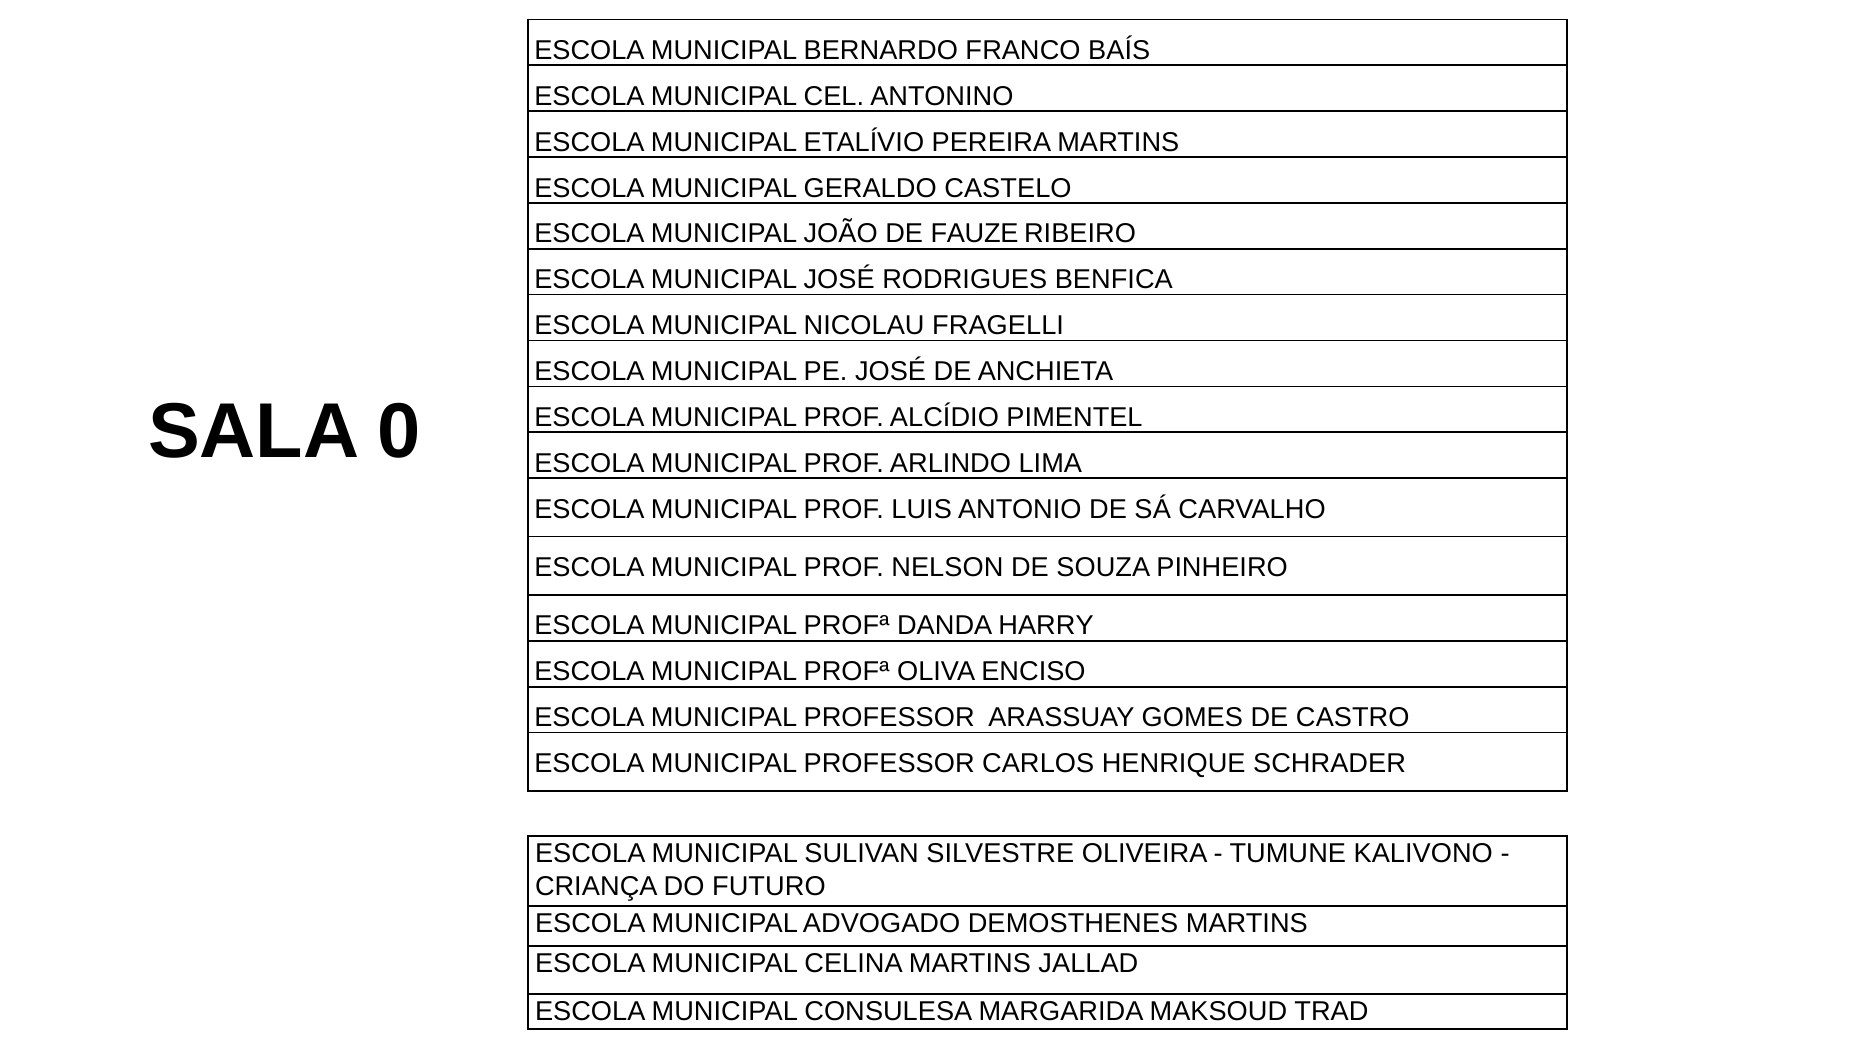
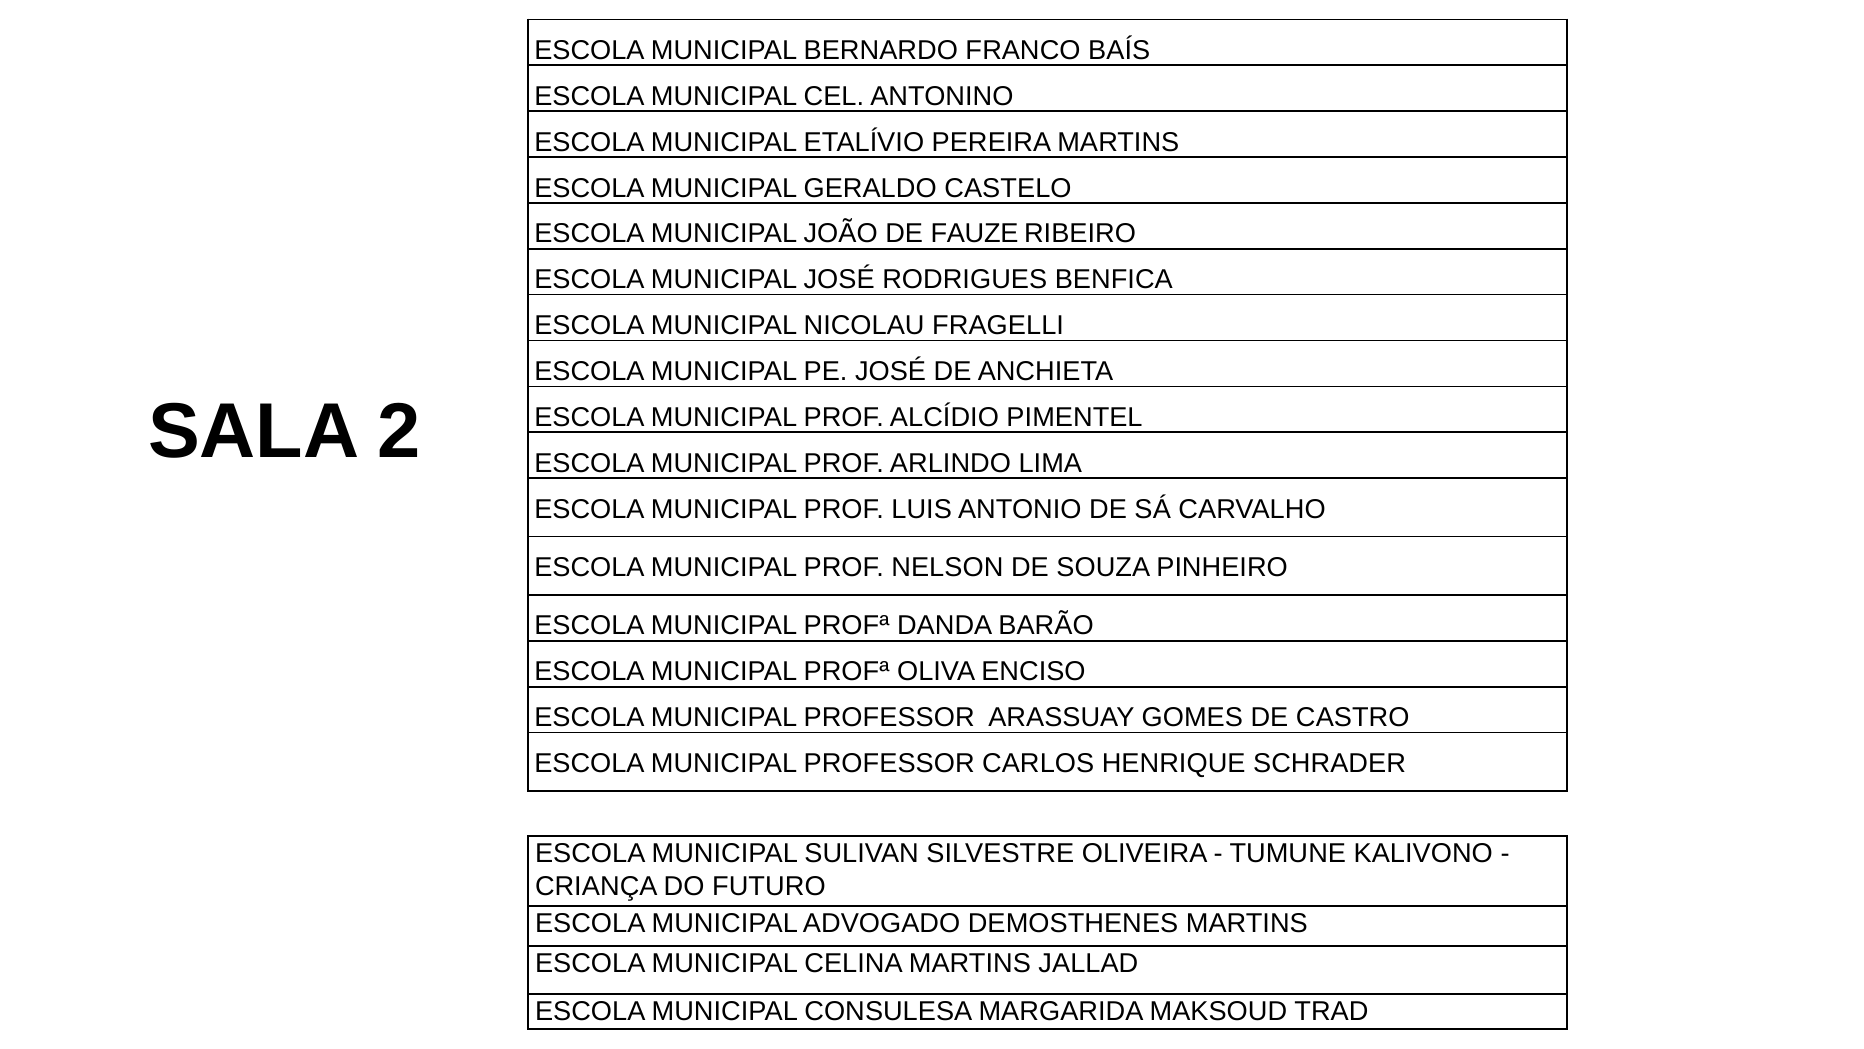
0: 0 -> 2
HARRY: HARRY -> BARÃO
